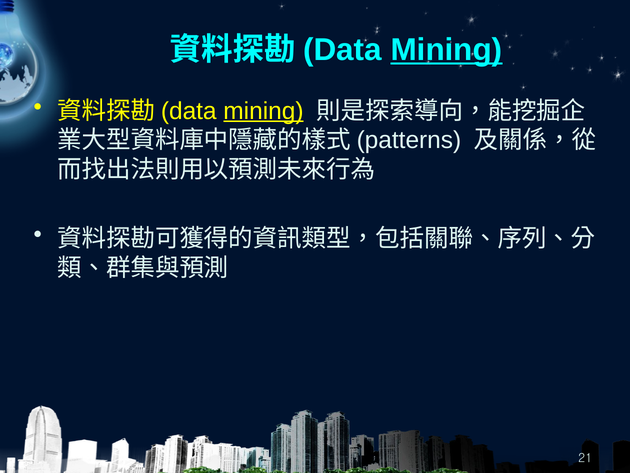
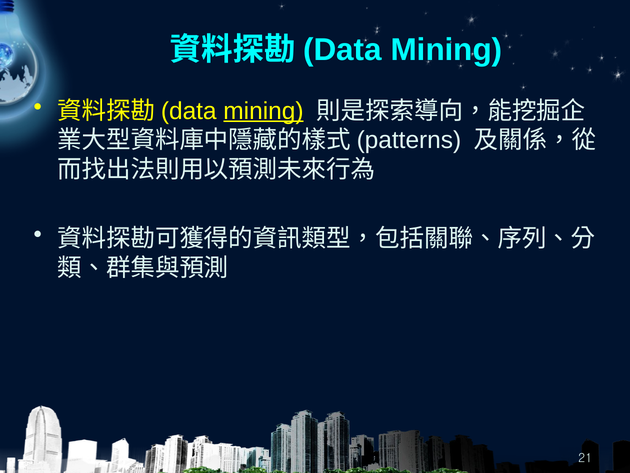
Mining at (446, 50) underline: present -> none
